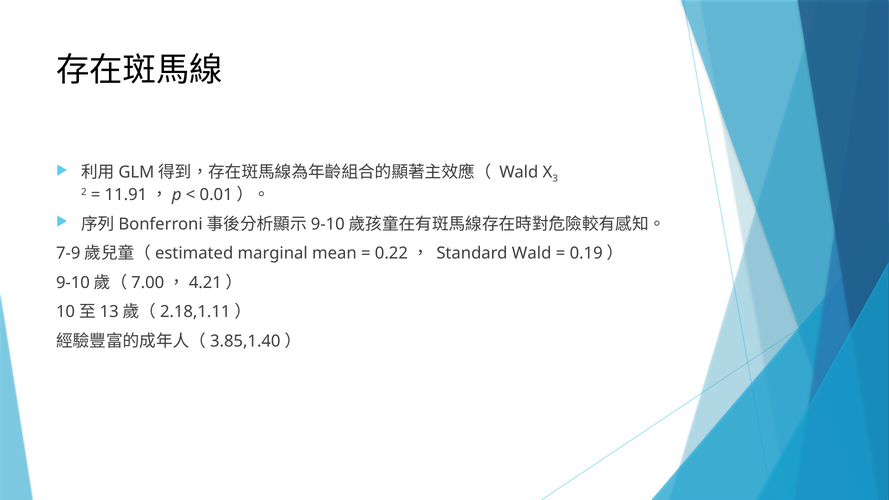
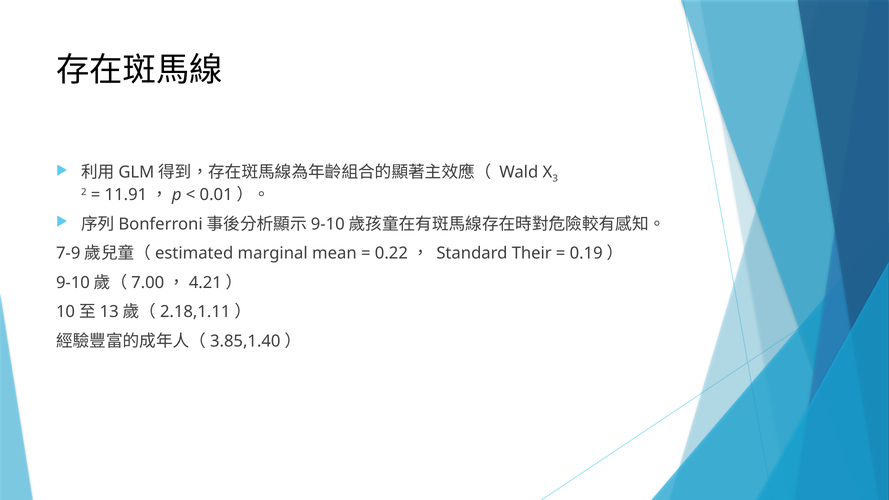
Standard Wald: Wald -> Their
